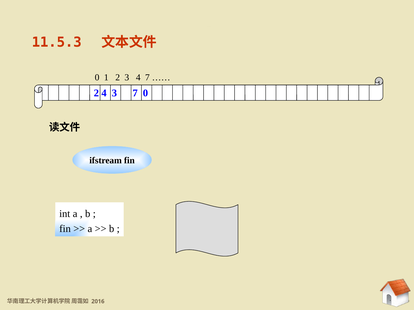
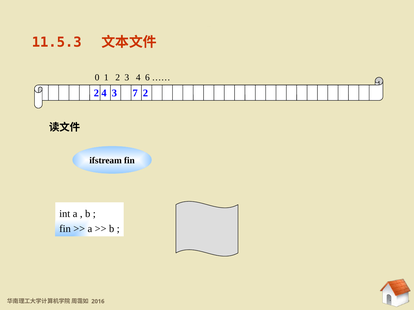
4 7: 7 -> 6
7 0: 0 -> 2
